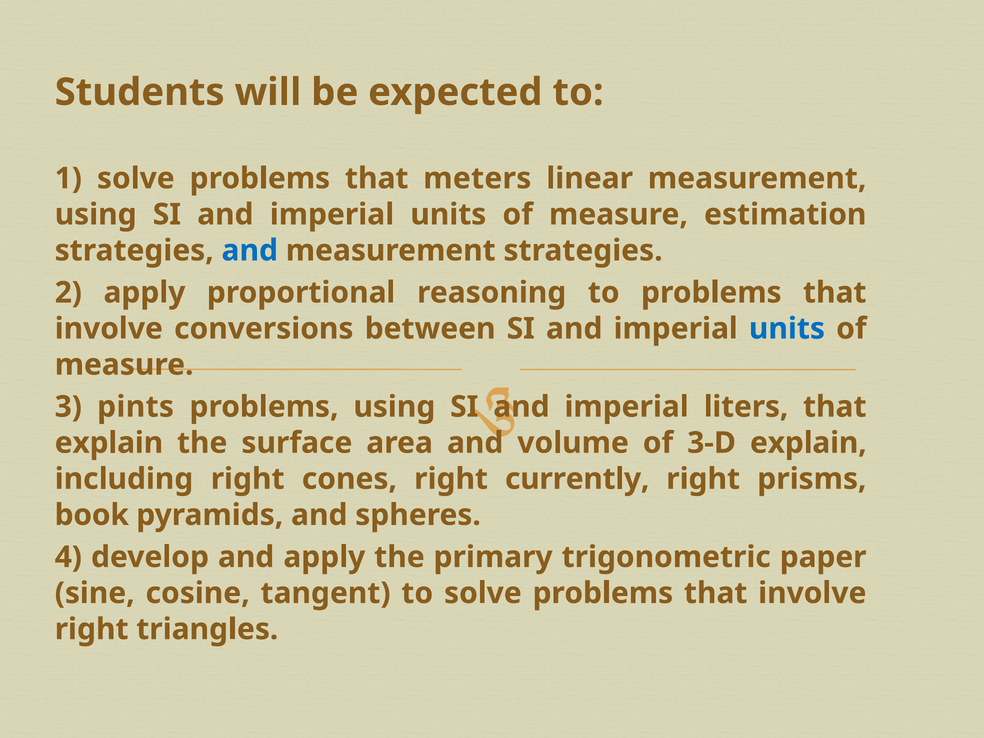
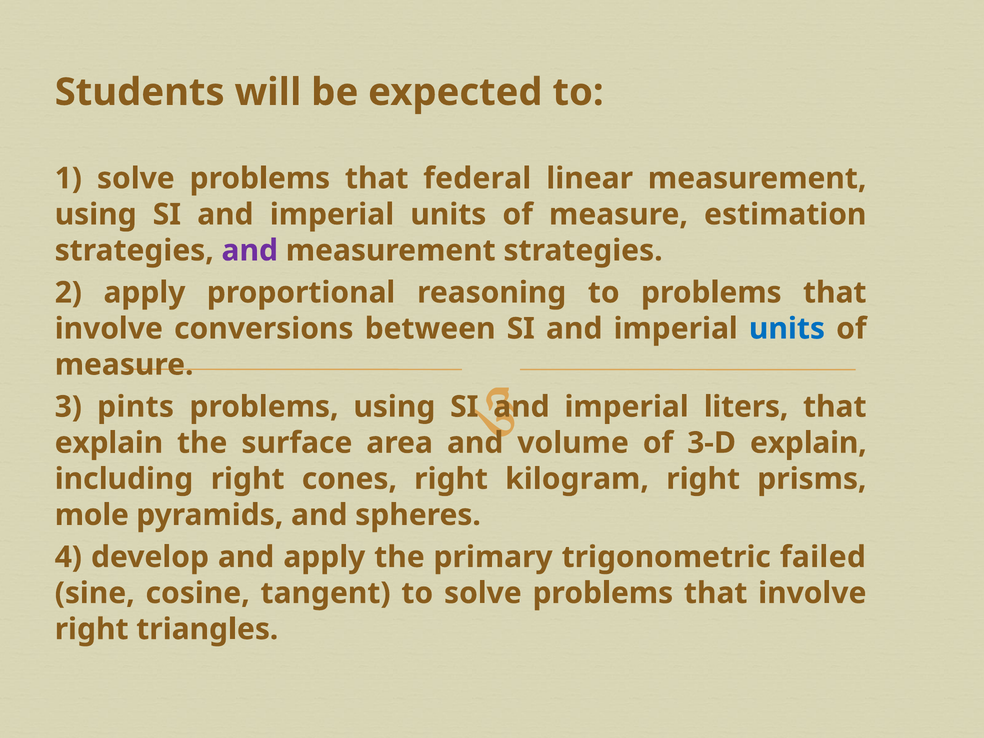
meters: meters -> federal
and at (250, 251) colour: blue -> purple
currently: currently -> kilogram
book: book -> mole
paper: paper -> failed
